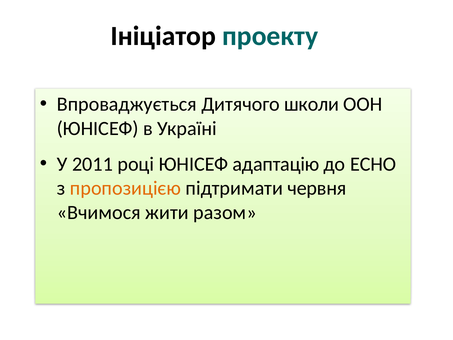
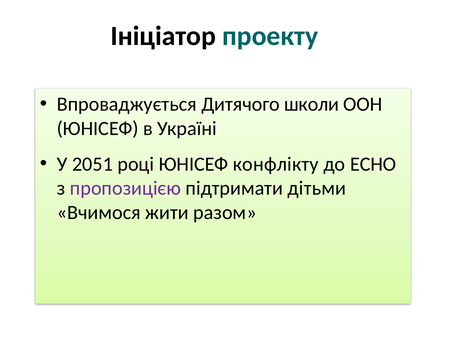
2011: 2011 -> 2051
адаптацію: адаптацію -> конфлікту
пропозицією colour: orange -> purple
червня: червня -> дітьми
